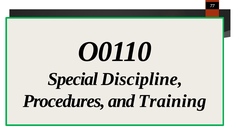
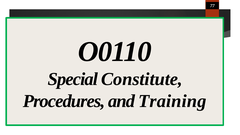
Discipline: Discipline -> Constitute
